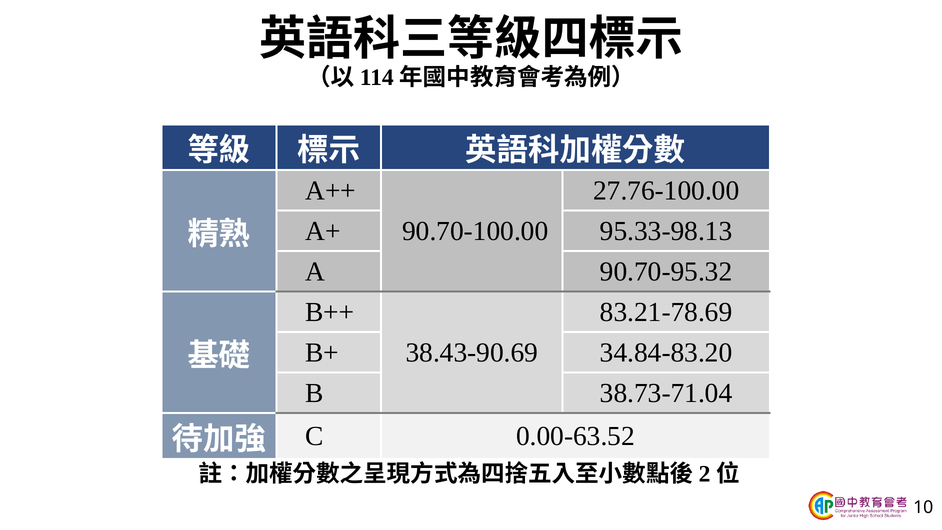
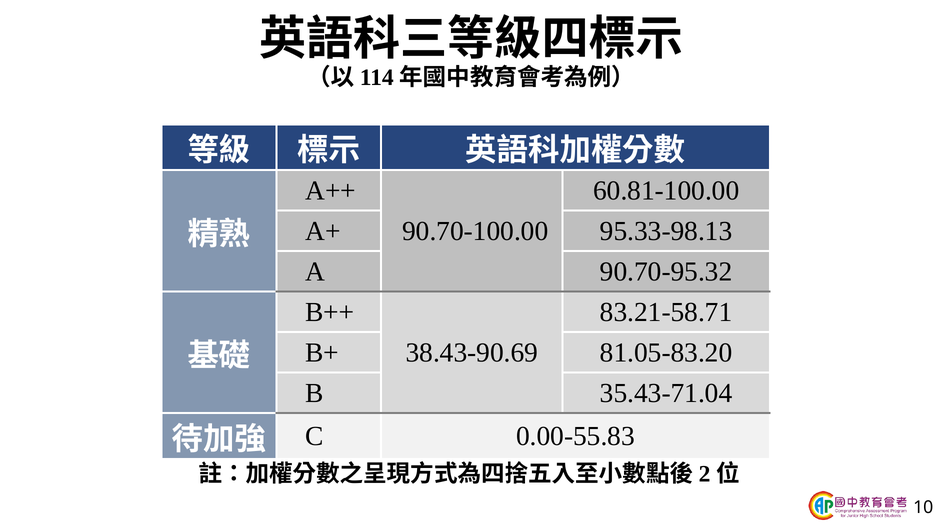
27.76-100.00: 27.76-100.00 -> 60.81-100.00
83.21-78.69: 83.21-78.69 -> 83.21-58.71
34.84-83.20: 34.84-83.20 -> 81.05-83.20
38.73-71.04: 38.73-71.04 -> 35.43-71.04
0.00-63.52: 0.00-63.52 -> 0.00-55.83
